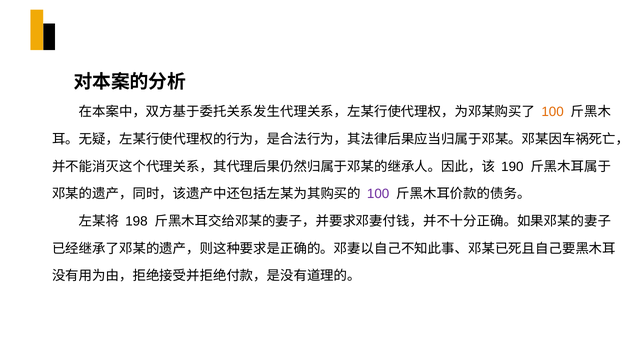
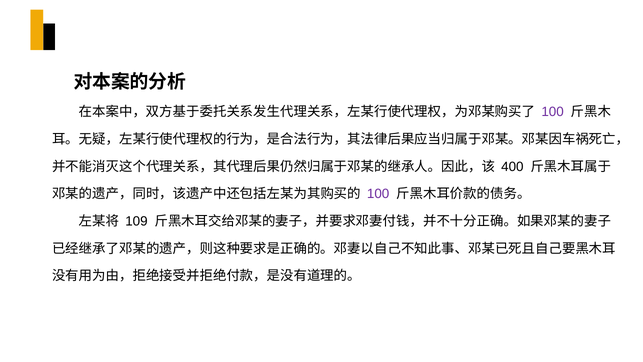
100 at (553, 112) colour: orange -> purple
190: 190 -> 400
198: 198 -> 109
